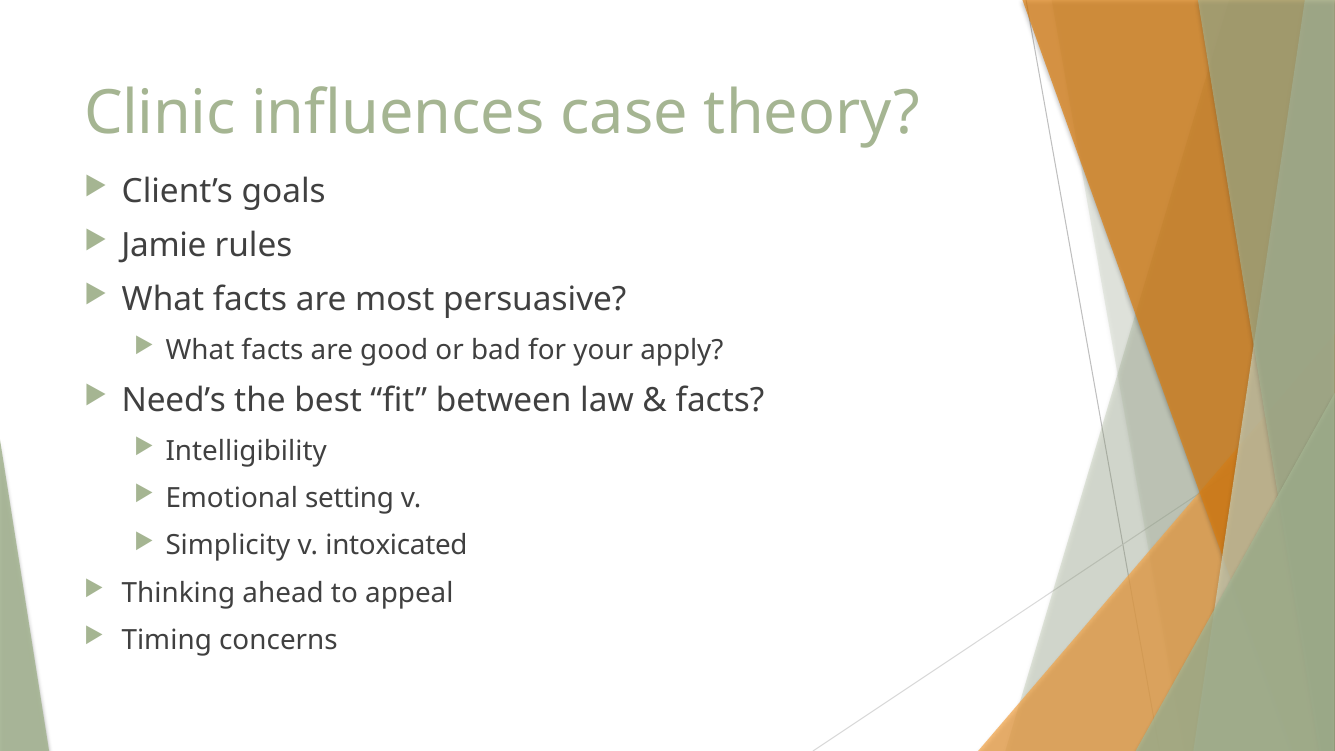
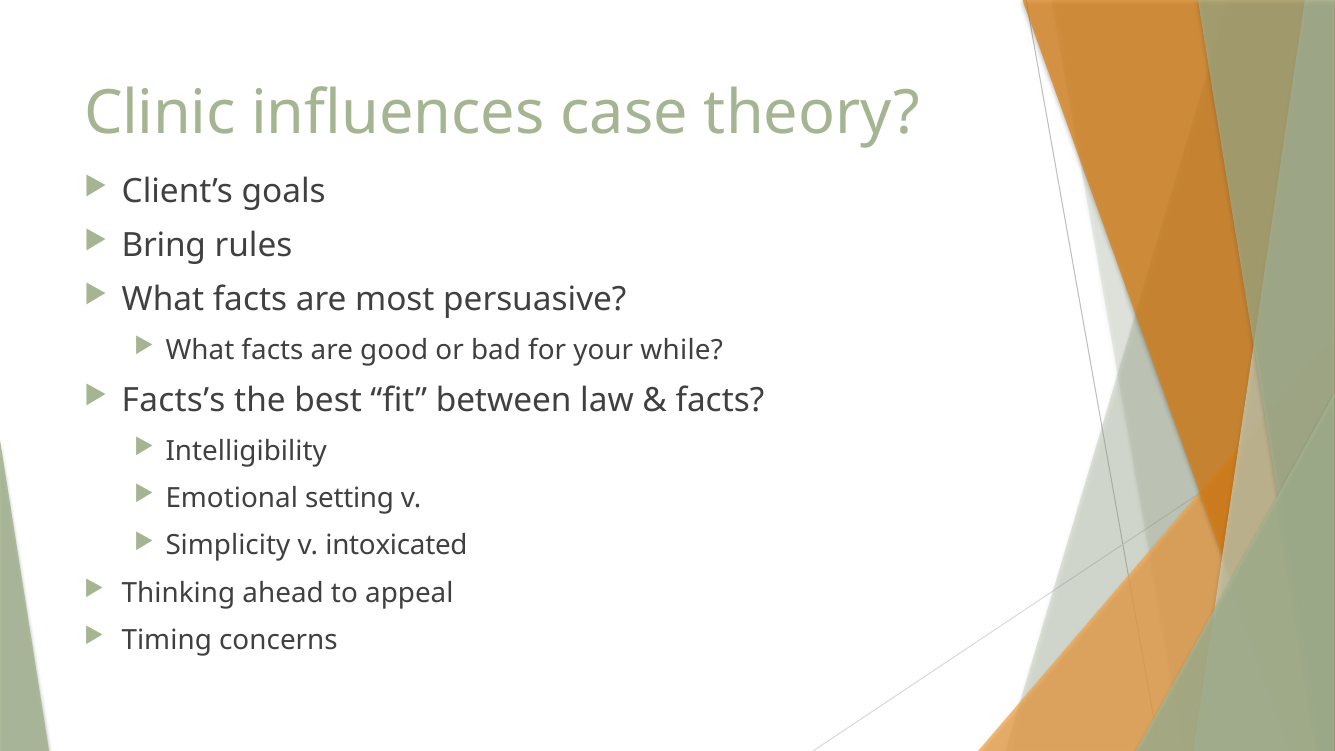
Jamie: Jamie -> Bring
apply: apply -> while
Need’s: Need’s -> Facts’s
